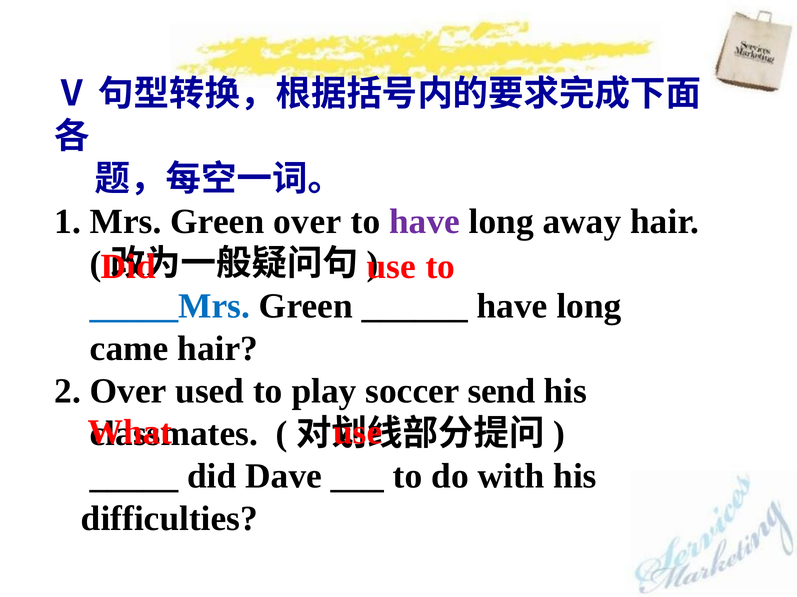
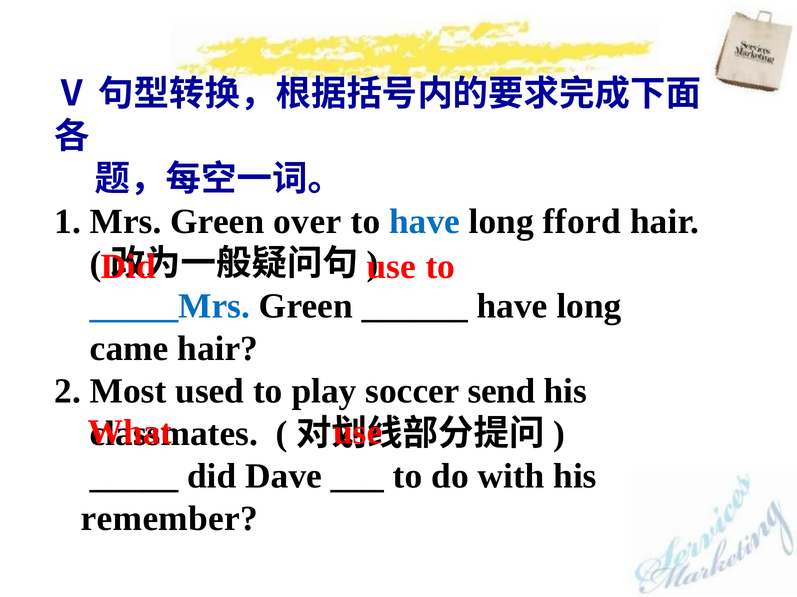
have at (425, 222) colour: purple -> blue
away: away -> fford
2 Over: Over -> Most
difficulties: difficulties -> remember
